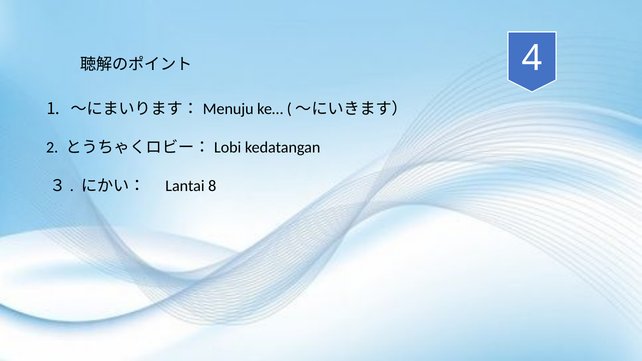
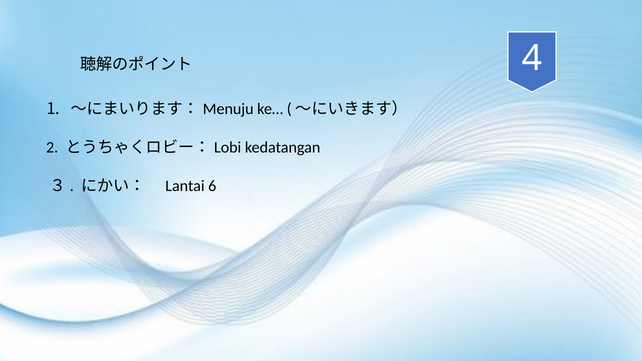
8: 8 -> 6
